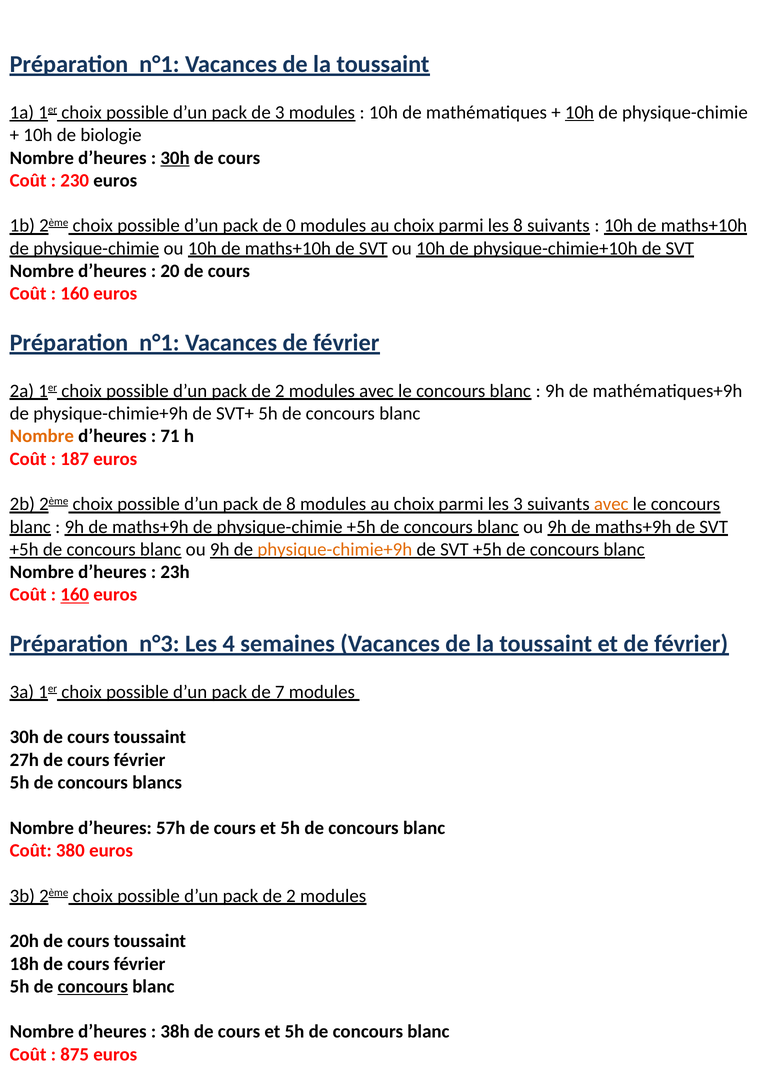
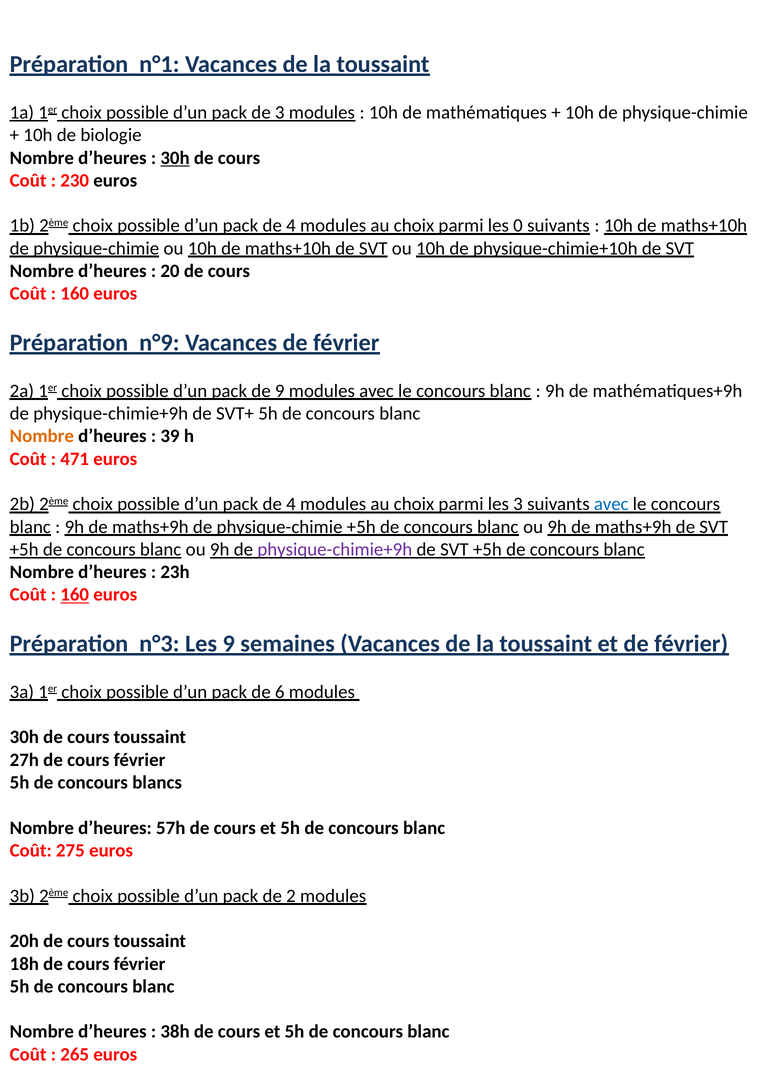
10h at (579, 113) underline: present -> none
0 at (291, 226): 0 -> 4
les 8: 8 -> 0
n°1 at (159, 343): n°1 -> n°9
2 at (280, 391): 2 -> 9
71: 71 -> 39
187: 187 -> 471
8 at (291, 505): 8 -> 4
avec at (611, 505) colour: orange -> blue
physique-chimie+9h at (335, 550) colour: orange -> purple
Les 4: 4 -> 9
7: 7 -> 6
380: 380 -> 275
concours at (93, 987) underline: present -> none
875: 875 -> 265
